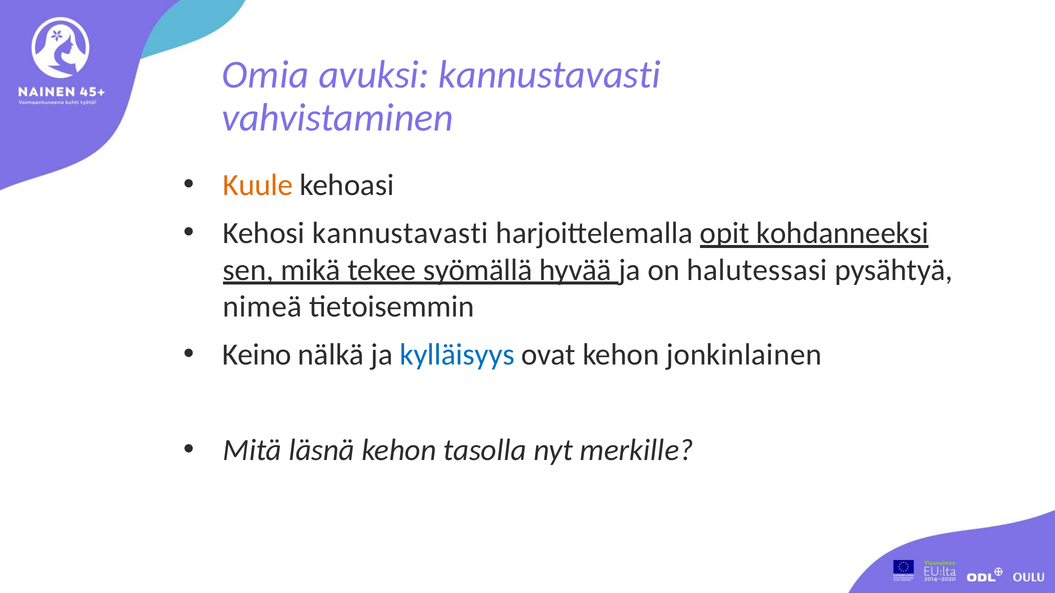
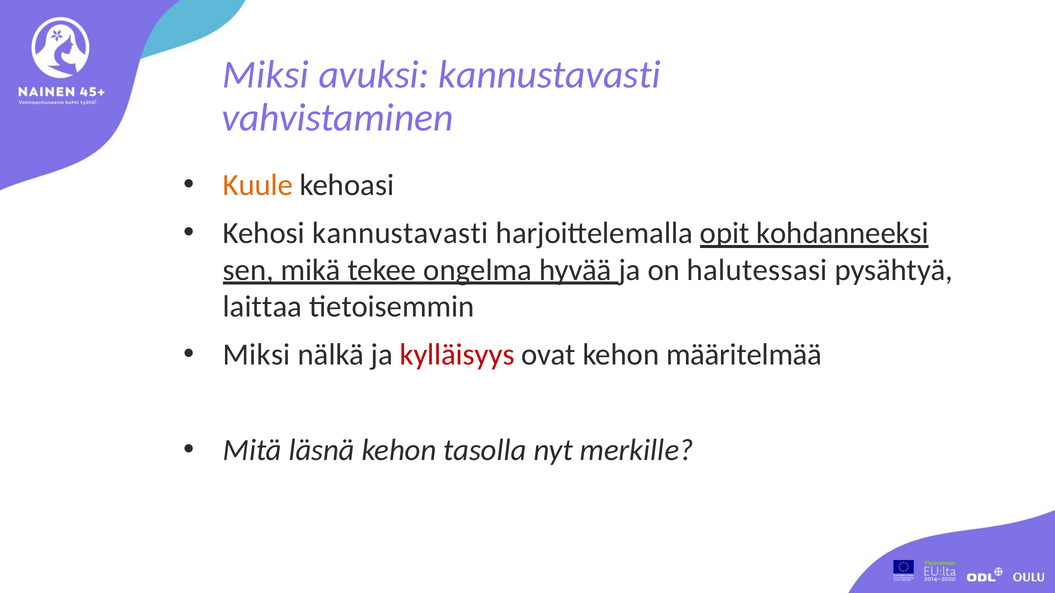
Omia at (265, 75): Omia -> Miksi
syömällä: syömällä -> ongelma
nimeä: nimeä -> laittaa
Keino at (257, 355): Keino -> Miksi
kylläisyys colour: blue -> red
jonkinlainen: jonkinlainen -> määritelmää
